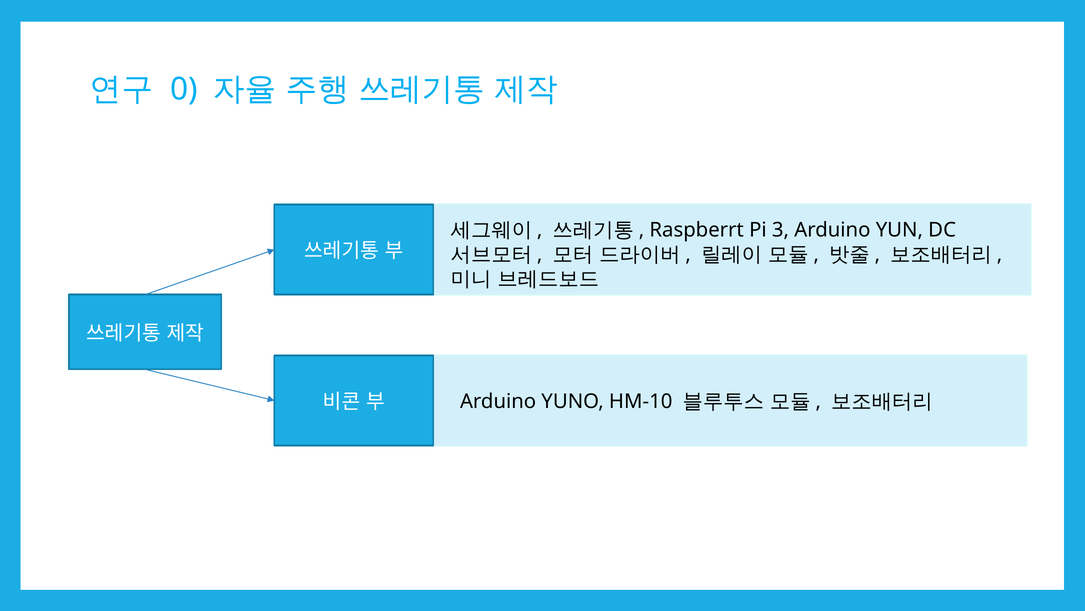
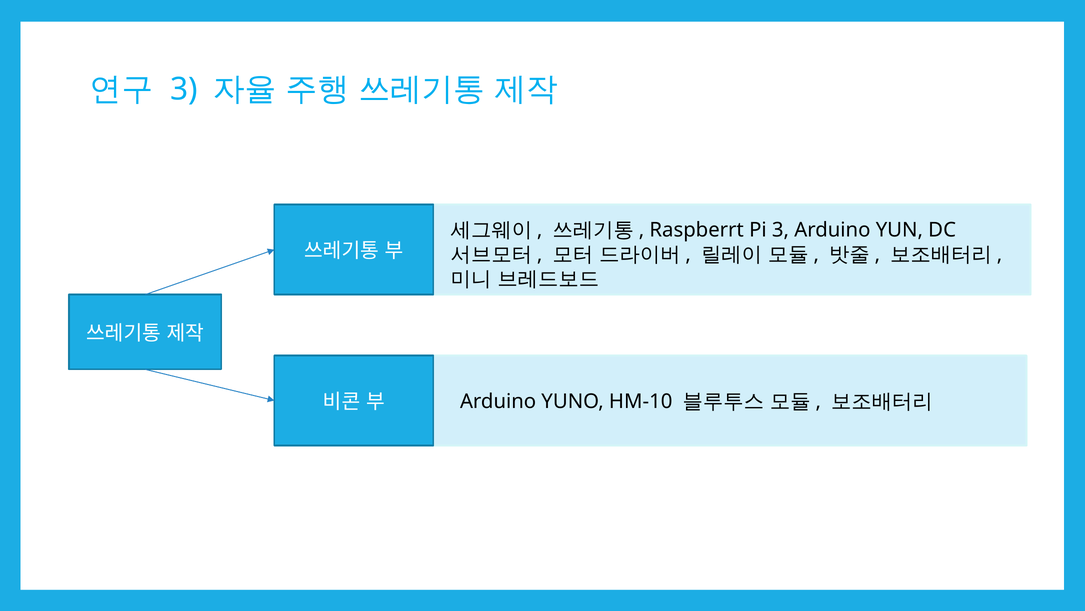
0 at (184, 89): 0 -> 3
